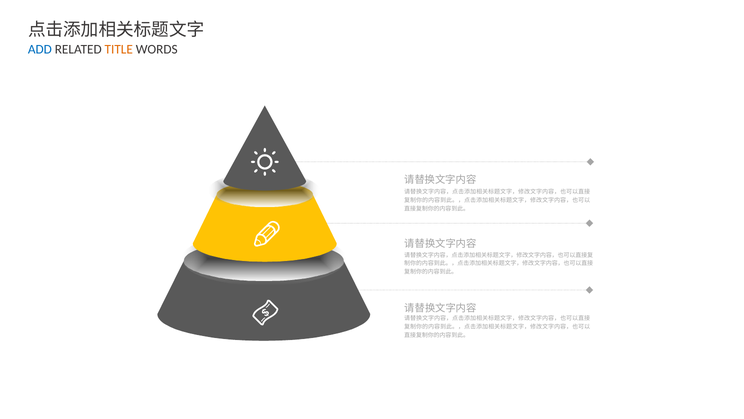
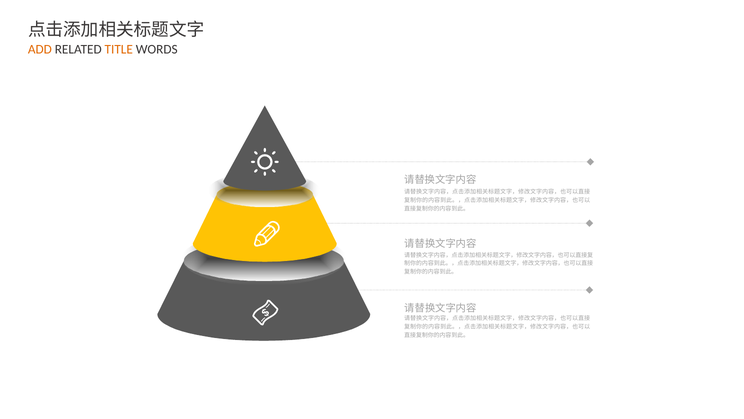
ADD colour: blue -> orange
